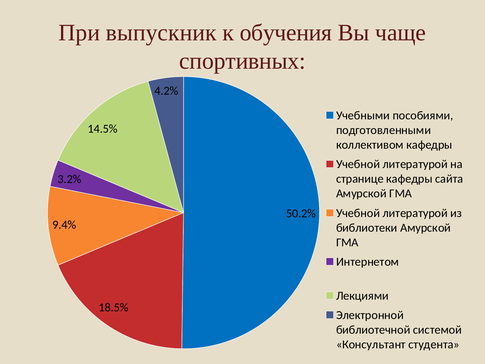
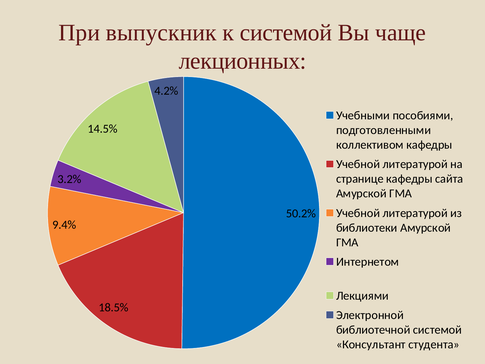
к обучения: обучения -> системой
спортивных: спортивных -> лекционных
